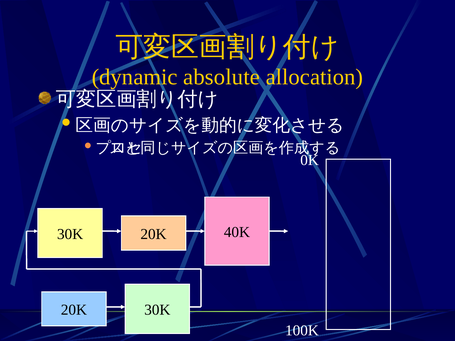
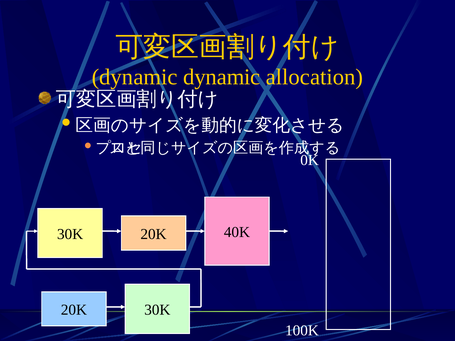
dynamic absolute: absolute -> dynamic
